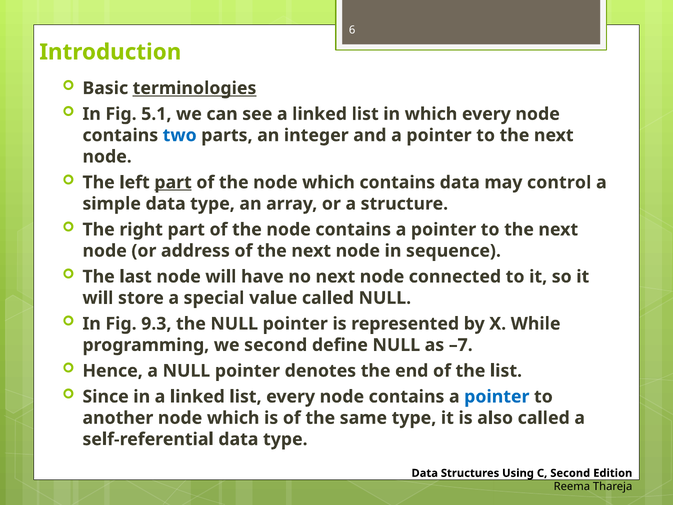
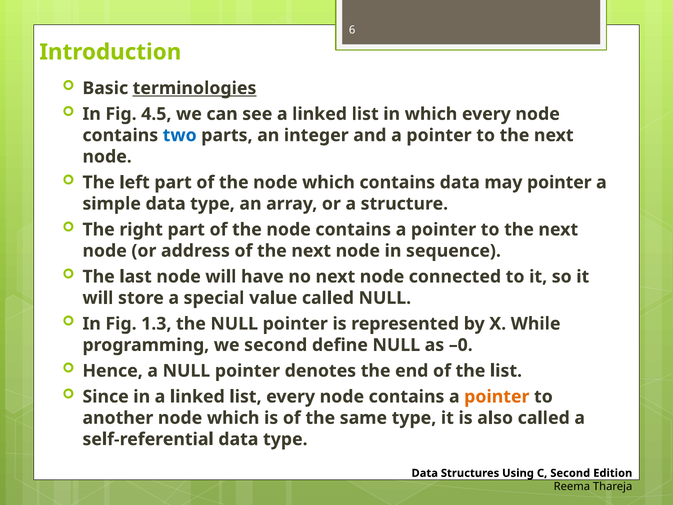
5.1: 5.1 -> 4.5
part at (173, 182) underline: present -> none
may control: control -> pointer
9.3: 9.3 -> 1.3
–7: –7 -> –0
pointer at (497, 396) colour: blue -> orange
